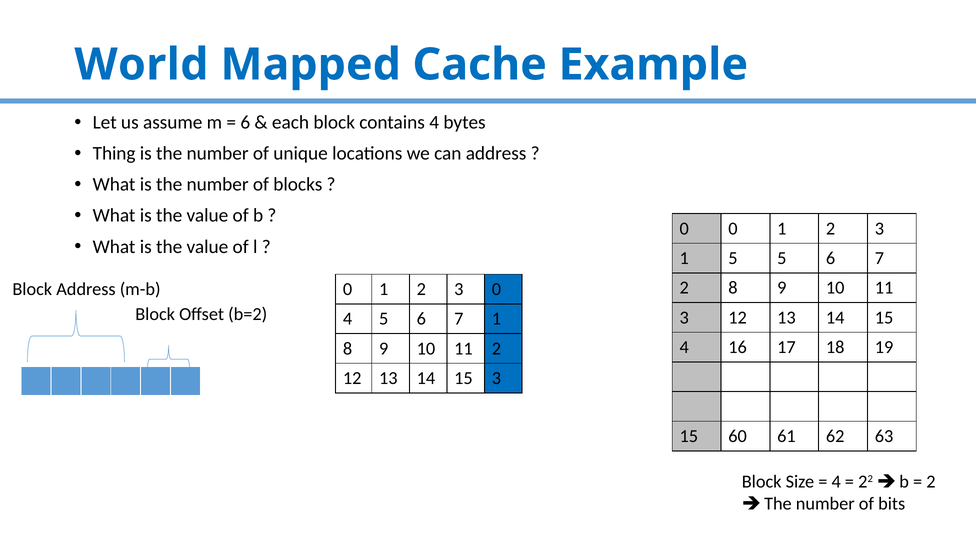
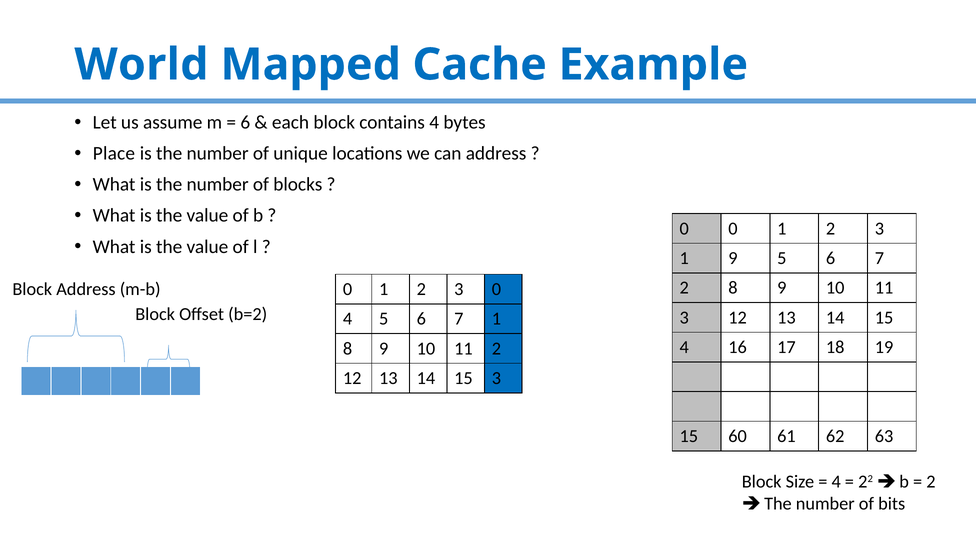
Thing: Thing -> Place
1 5: 5 -> 9
